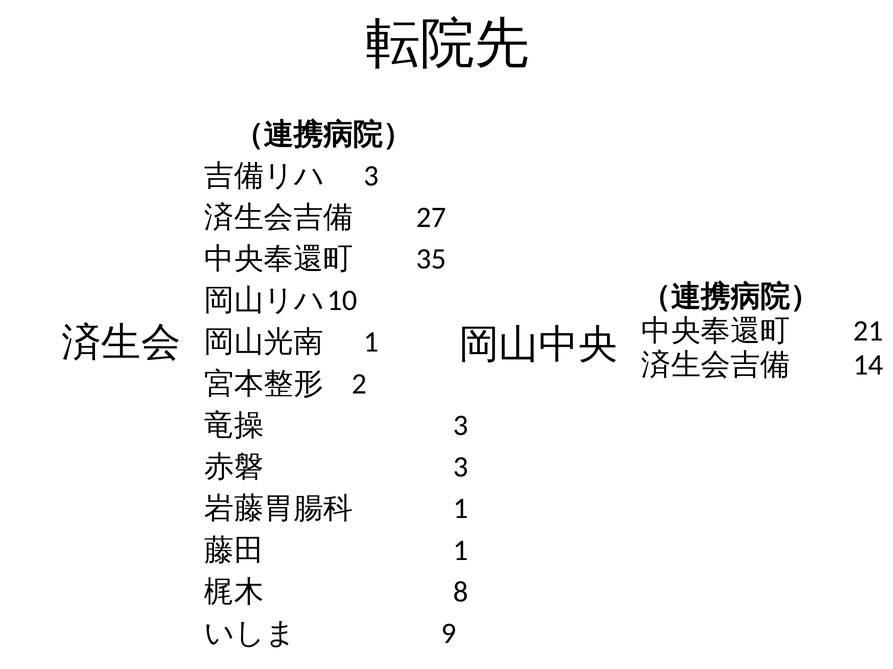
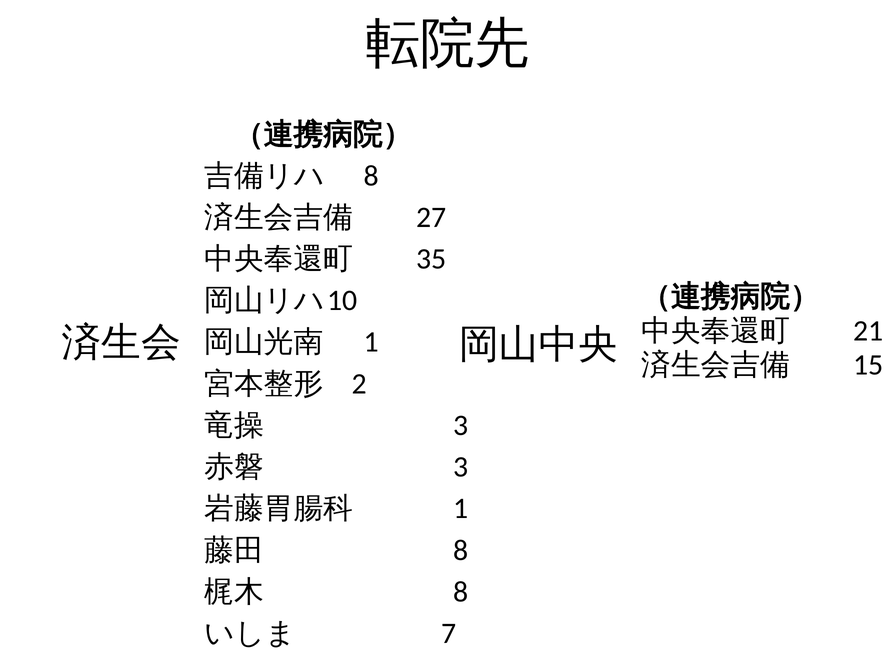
3 at (372, 176): 3 -> 8
14: 14 -> 15
1 at (461, 551): 1 -> 8
9: 9 -> 7
